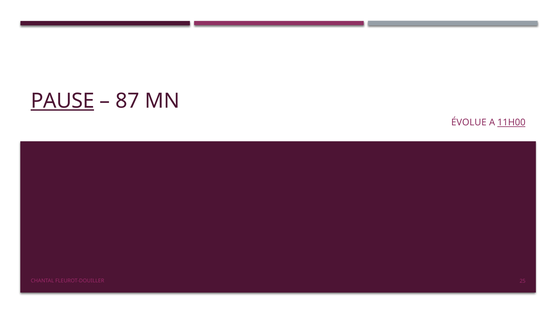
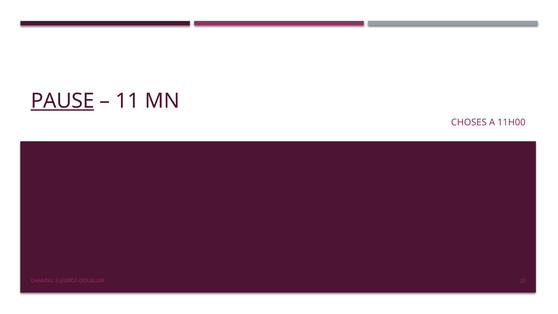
87: 87 -> 11
ÉVOLUE: ÉVOLUE -> CHOSES
11H00 underline: present -> none
